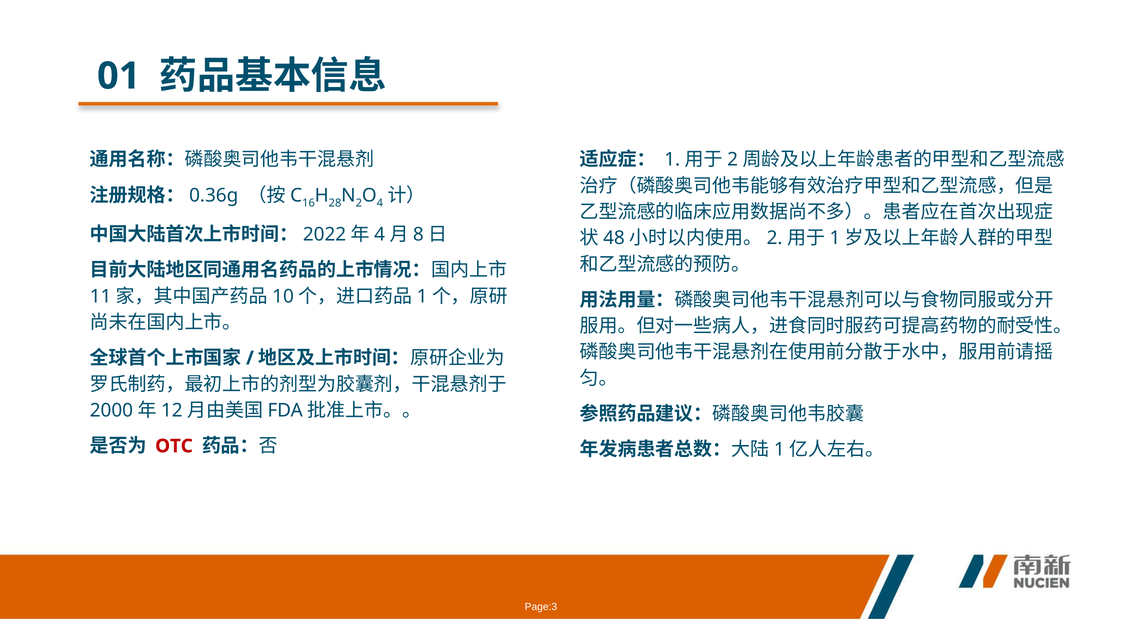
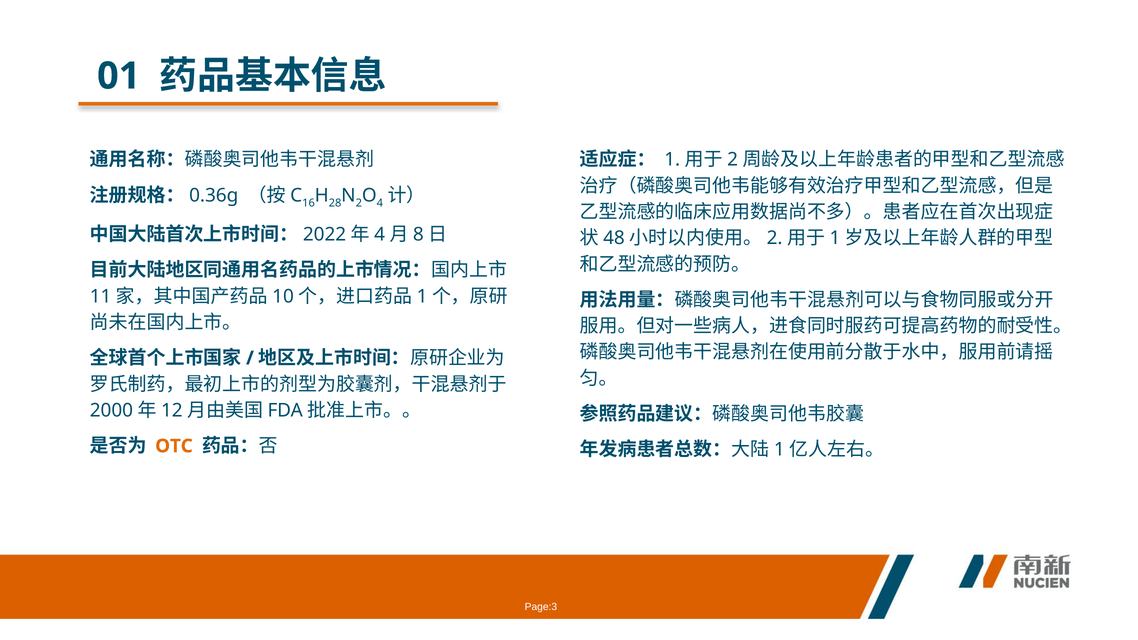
OTC colour: red -> orange
